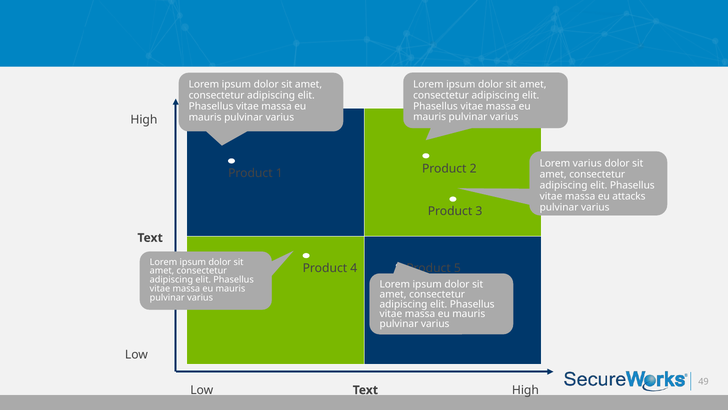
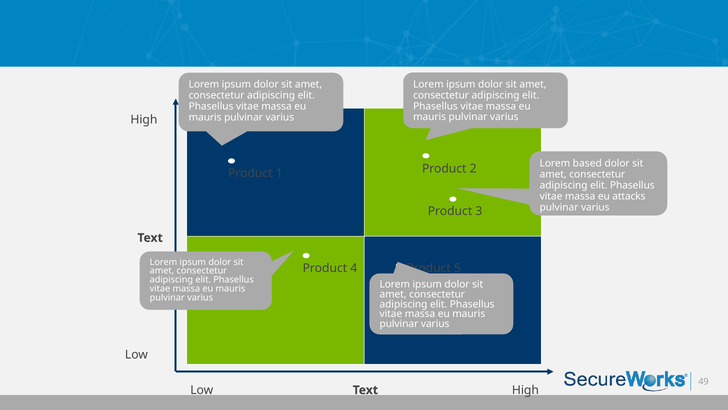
Lorem varius: varius -> based
